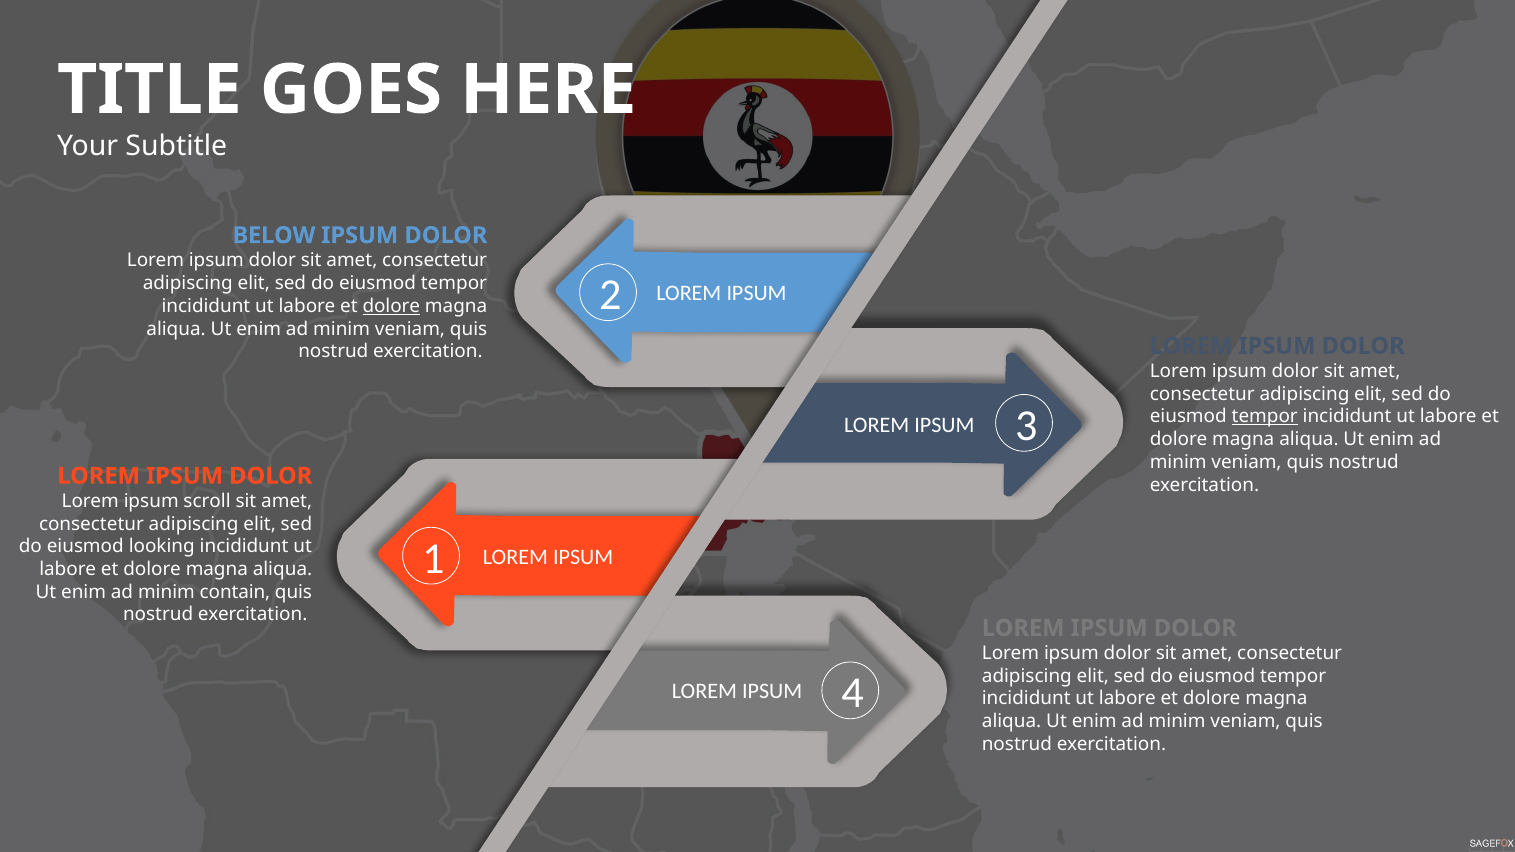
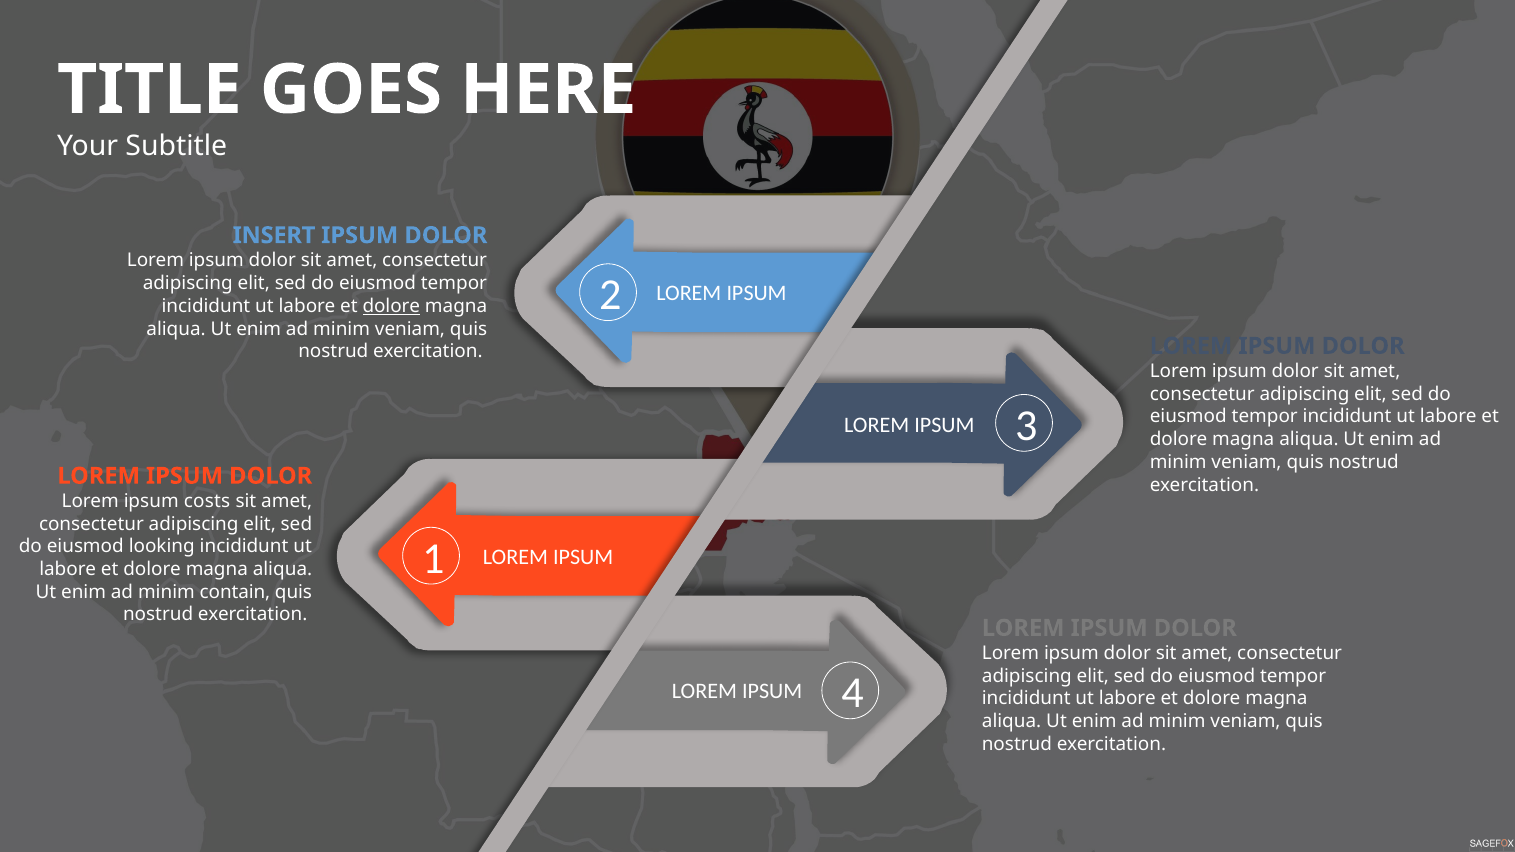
BELOW: BELOW -> INSERT
tempor at (1265, 417) underline: present -> none
scroll: scroll -> costs
